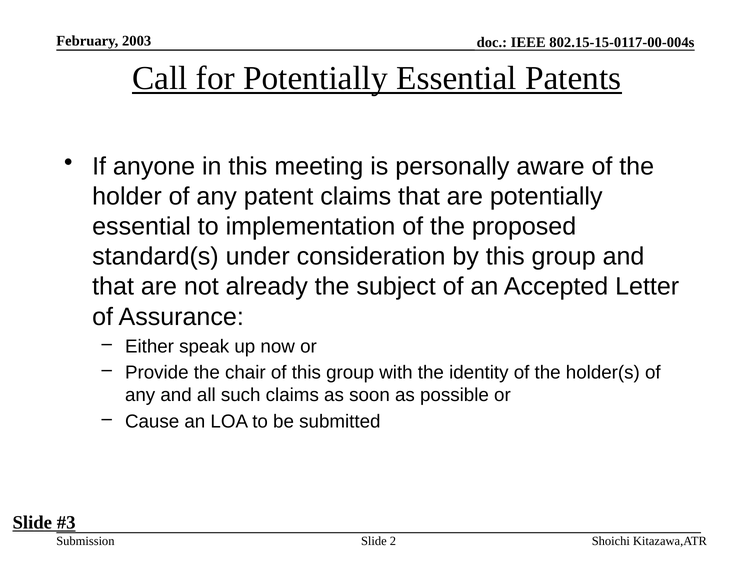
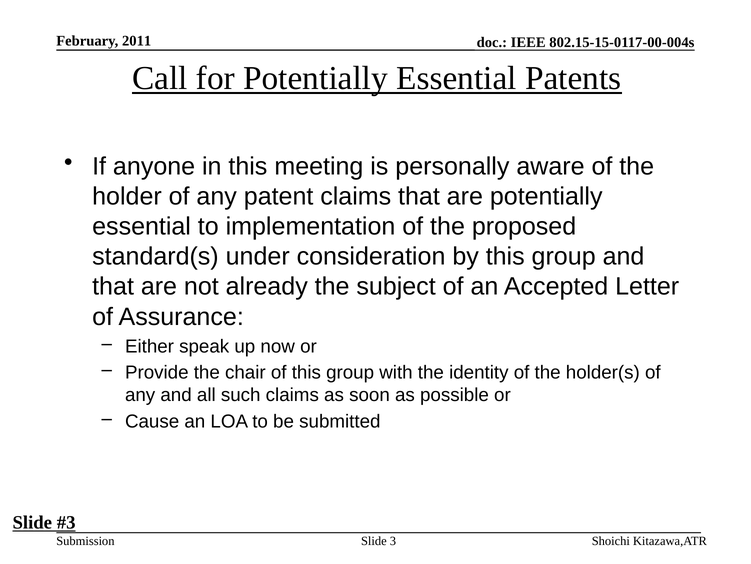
2003: 2003 -> 2011
2: 2 -> 3
